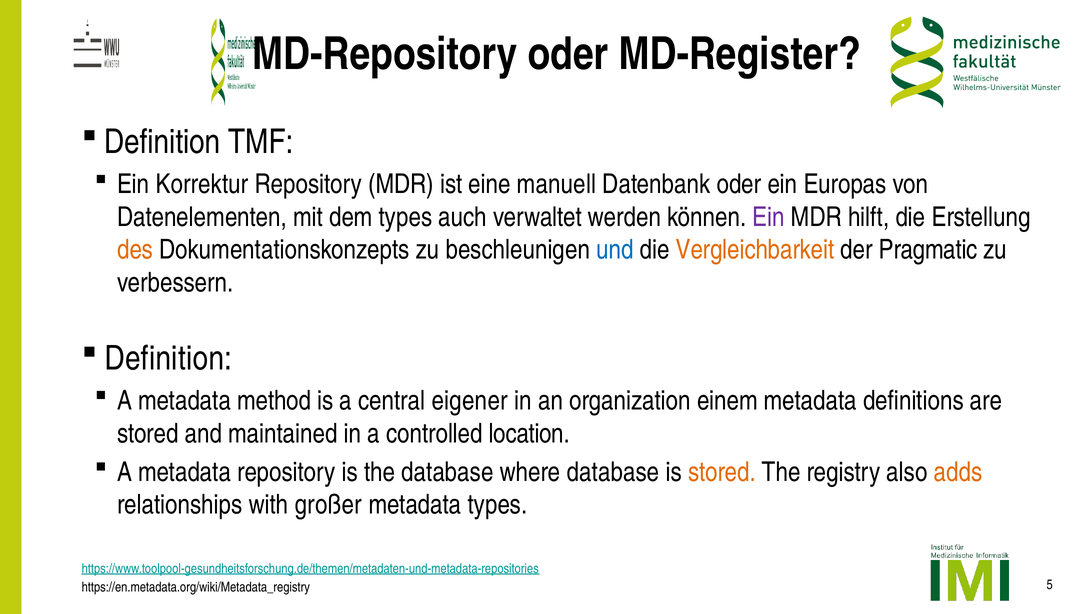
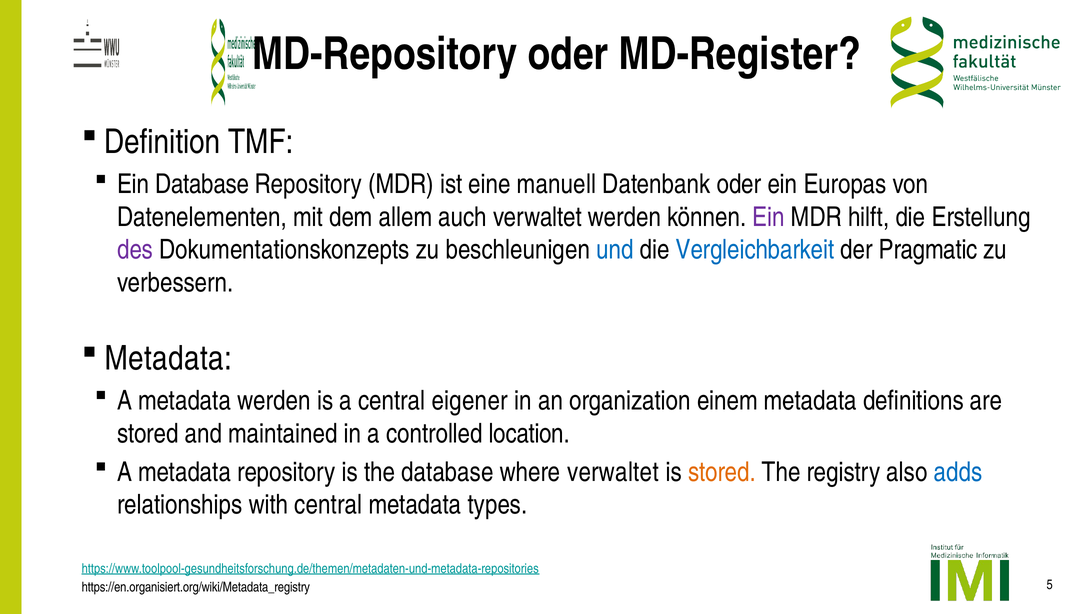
Ein Korrektur: Korrektur -> Database
dem types: types -> allem
des colour: orange -> purple
Vergleichbarkeit colour: orange -> blue
Definition at (168, 358): Definition -> Metadata
metadata method: method -> werden
where database: database -> verwaltet
adds colour: orange -> blue
with großer: großer -> central
https://en.metadata.org/wiki/Metadata_registry: https://en.metadata.org/wiki/Metadata_registry -> https://en.organisiert.org/wiki/Metadata_registry
